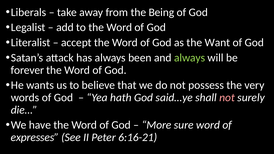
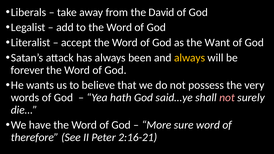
Being: Being -> David
always at (190, 58) colour: light green -> yellow
expresses: expresses -> therefore
6:16-21: 6:16-21 -> 2:16-21
